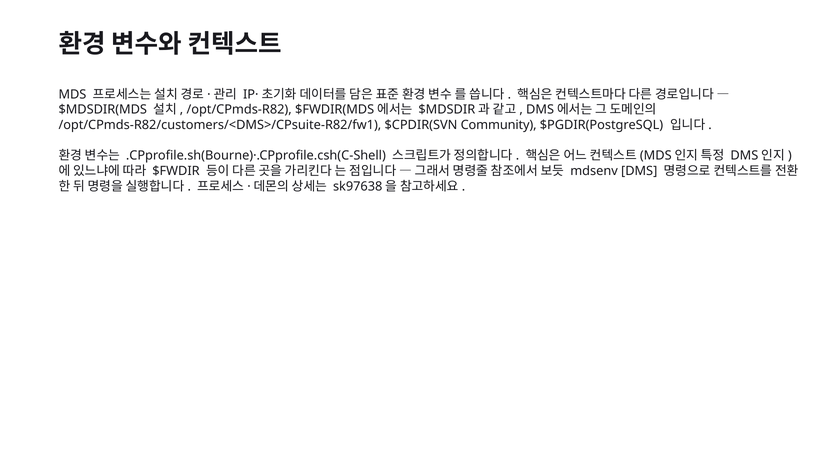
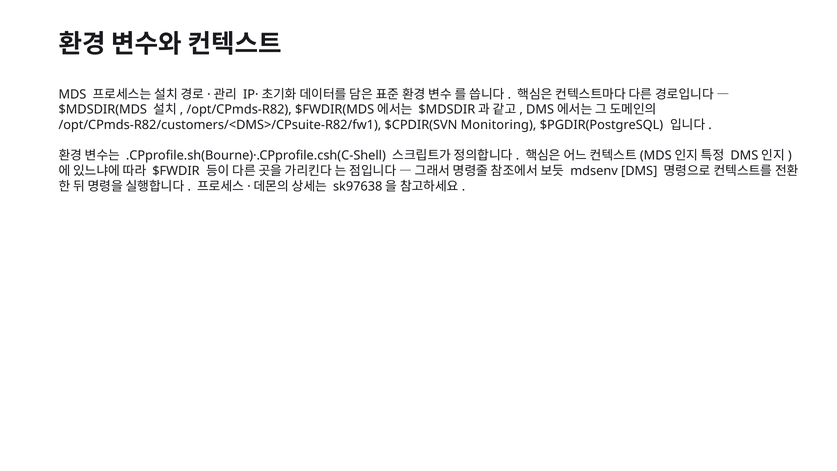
Community: Community -> Monitoring
